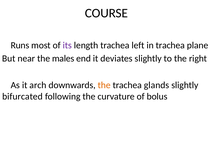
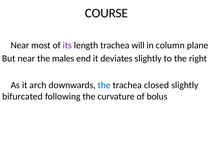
Runs at (20, 45): Runs -> Near
left: left -> will
in trachea: trachea -> column
the at (104, 85) colour: orange -> blue
glands: glands -> closed
